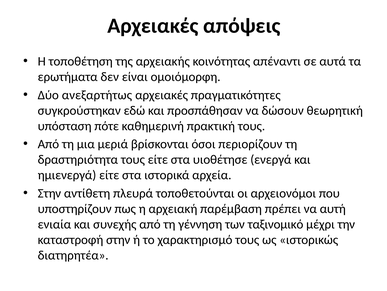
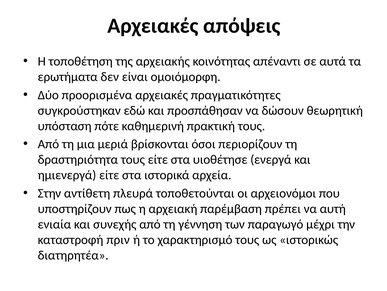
ανεξαρτήτως: ανεξαρτήτως -> προορισμένα
ταξινομικό: ταξινομικό -> παραγωγό
καταστροφή στην: στην -> πριν
